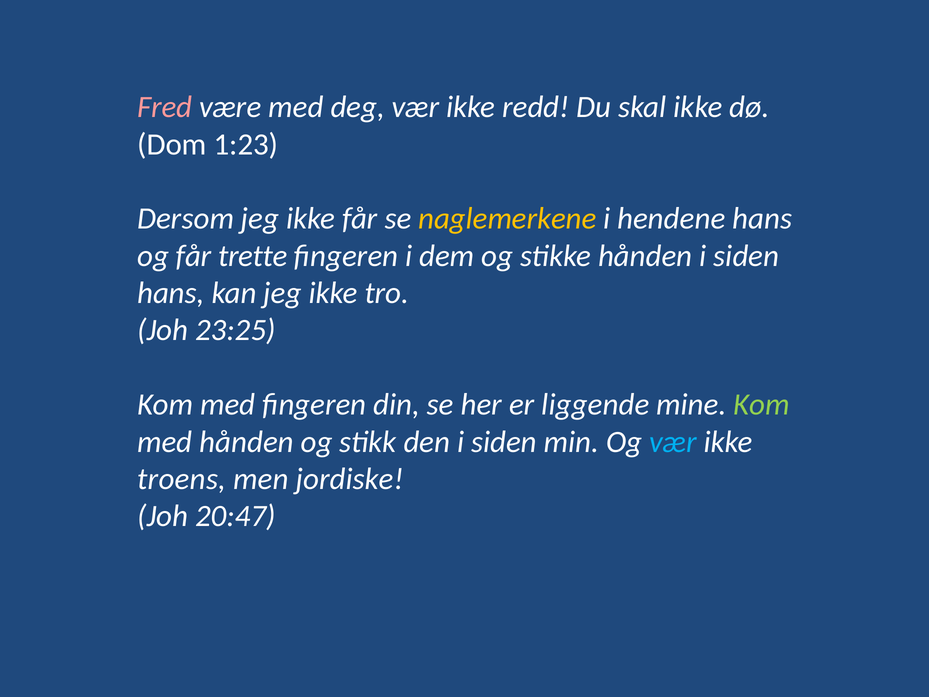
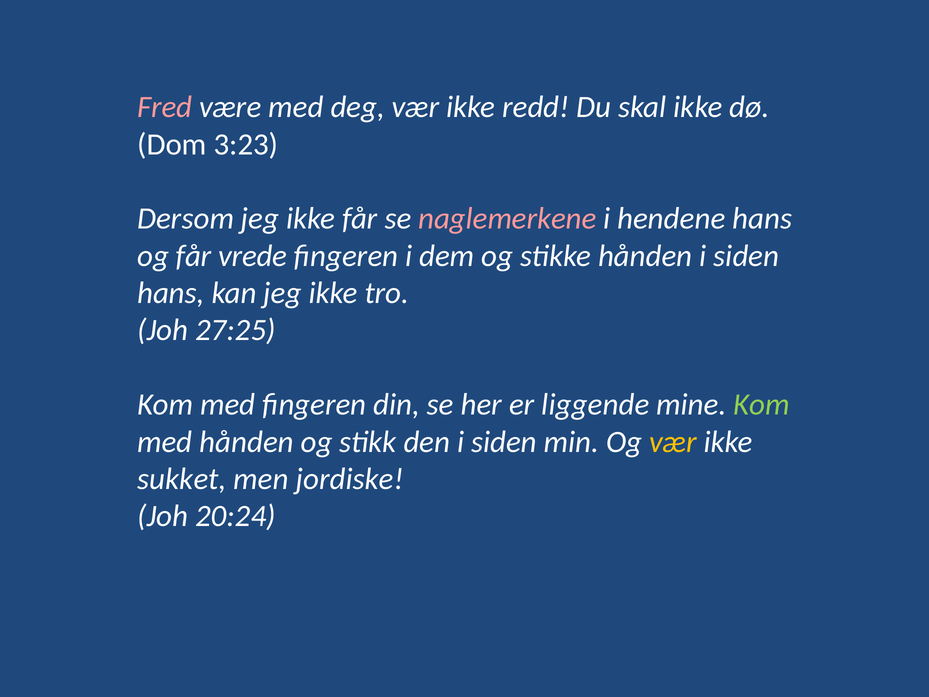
1:23: 1:23 -> 3:23
naglemerkene colour: yellow -> pink
trette: trette -> vrede
23:25: 23:25 -> 27:25
vær at (673, 442) colour: light blue -> yellow
troens: troens -> sukket
20:47: 20:47 -> 20:24
